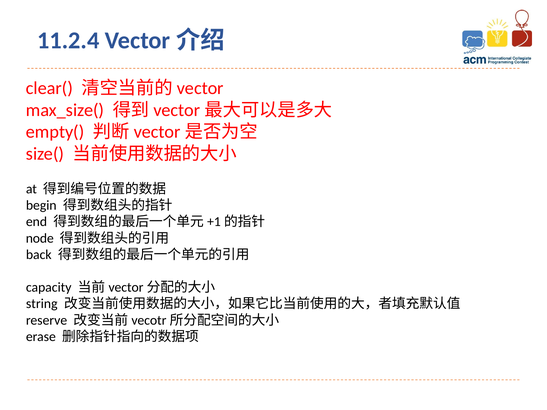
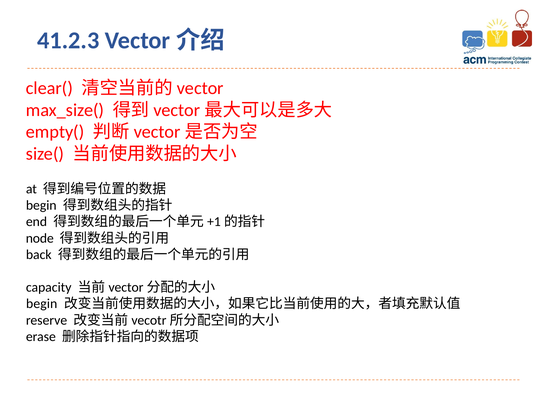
11.2.4: 11.2.4 -> 41.2.3
string at (42, 304): string -> begin
